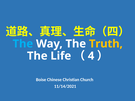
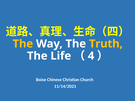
The at (23, 44) colour: light blue -> yellow
